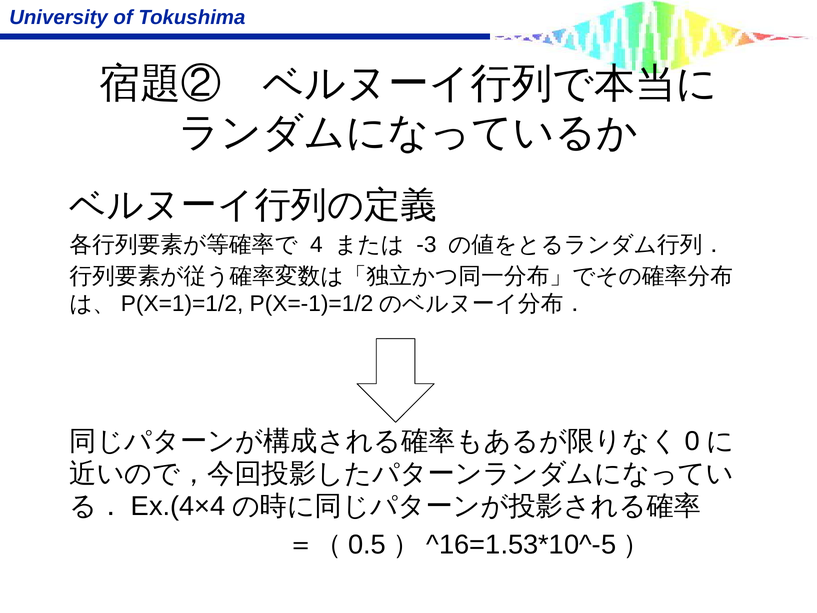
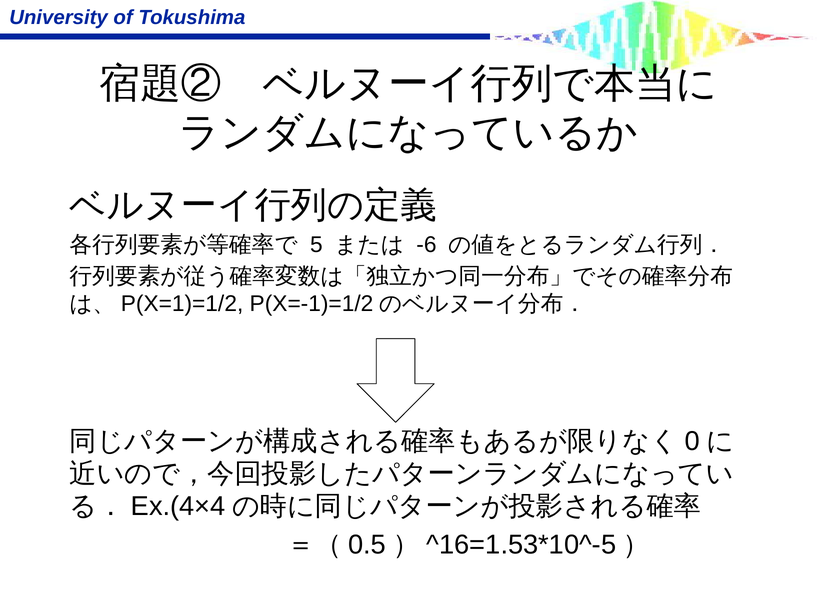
4: 4 -> 5
-3: -3 -> -6
